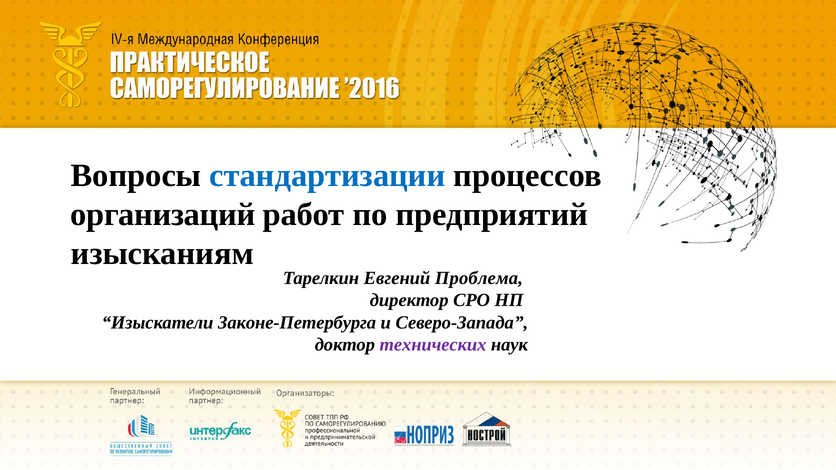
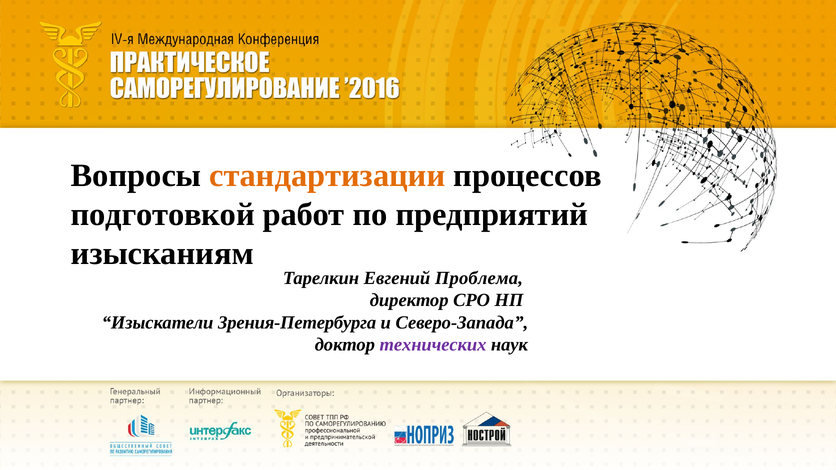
стандартизации colour: blue -> orange
организаций: организаций -> подготовкой
Законе-Петербурга: Законе-Петербурга -> Зрения-Петербурга
